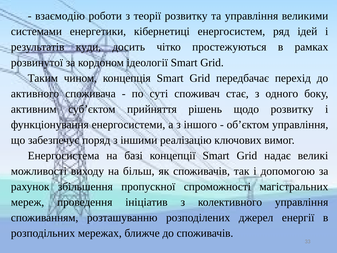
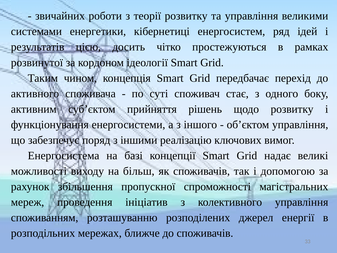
взаємодію: взаємодію -> звичайних
куди: куди -> цією
